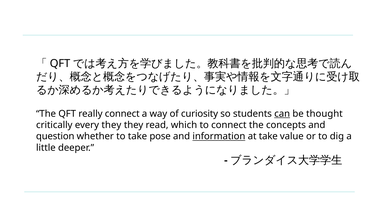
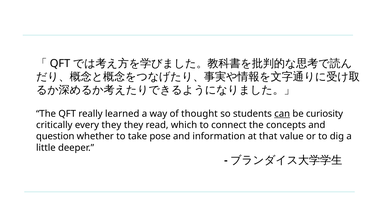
really connect: connect -> learned
curiosity: curiosity -> thought
thought: thought -> curiosity
information underline: present -> none
at take: take -> that
